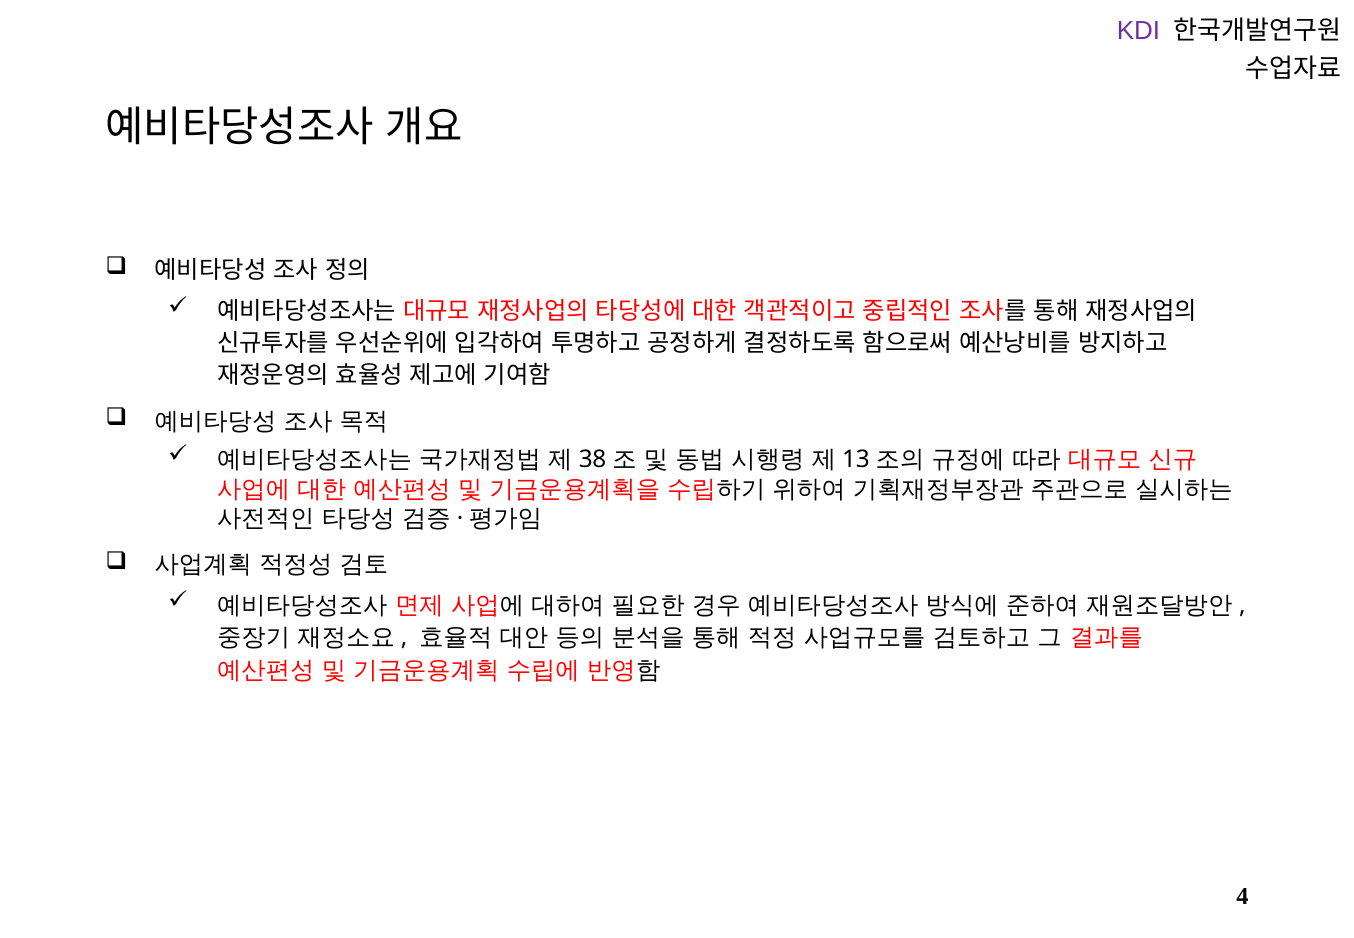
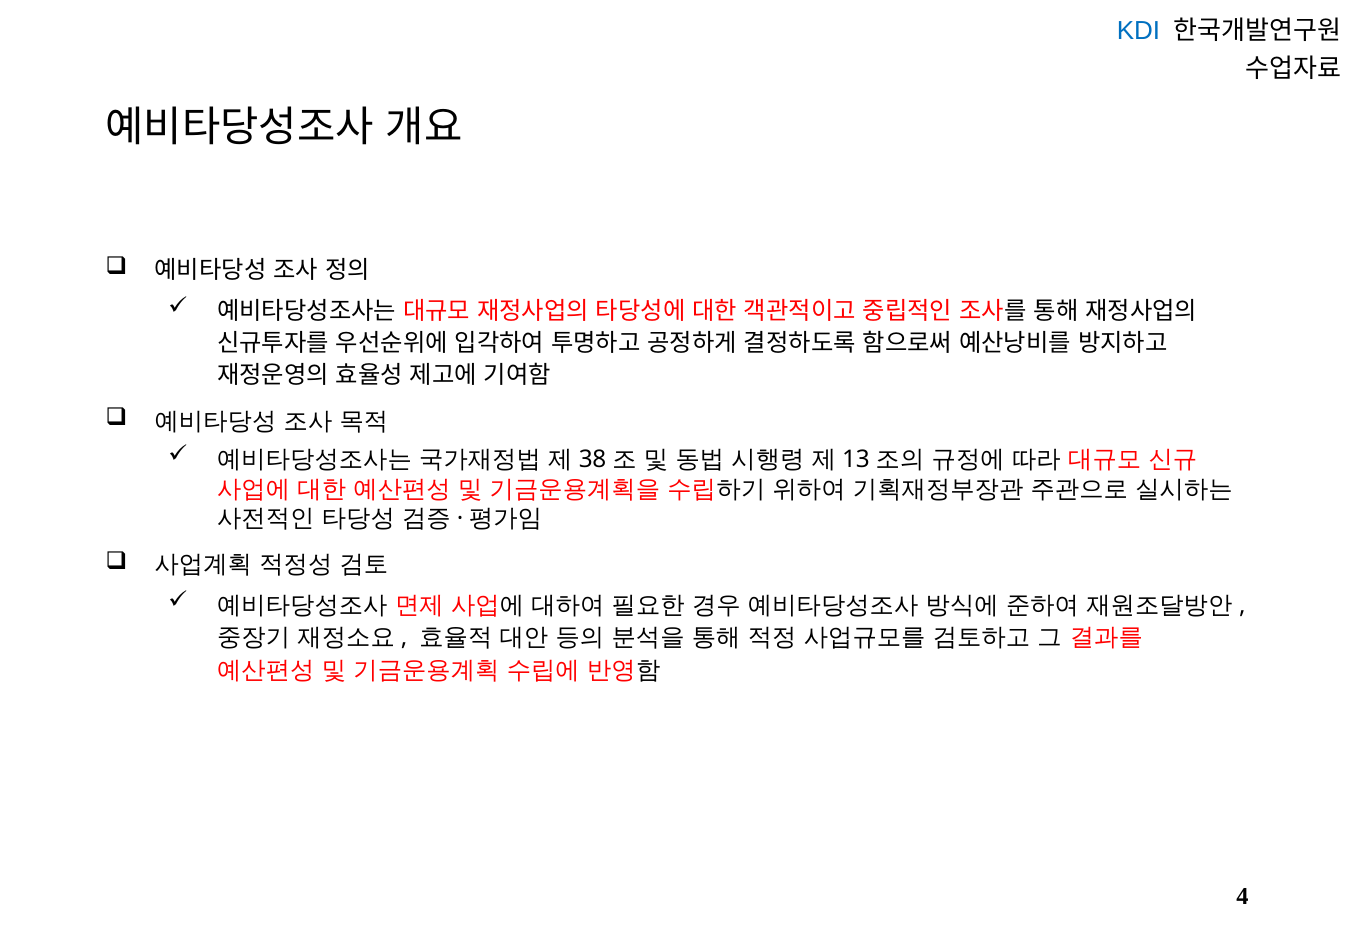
KDI colour: purple -> blue
